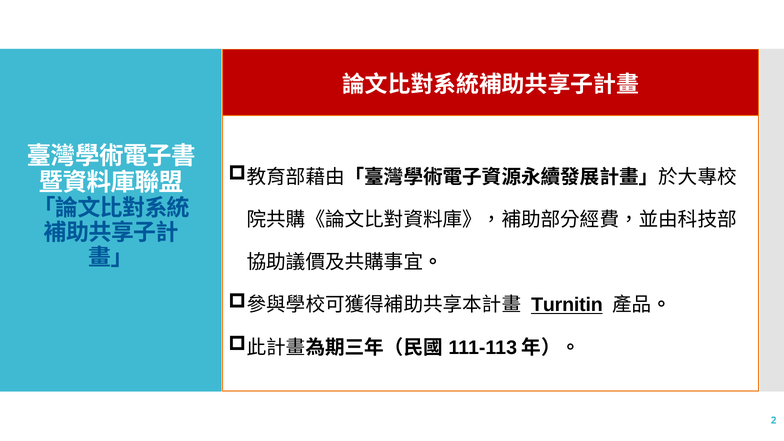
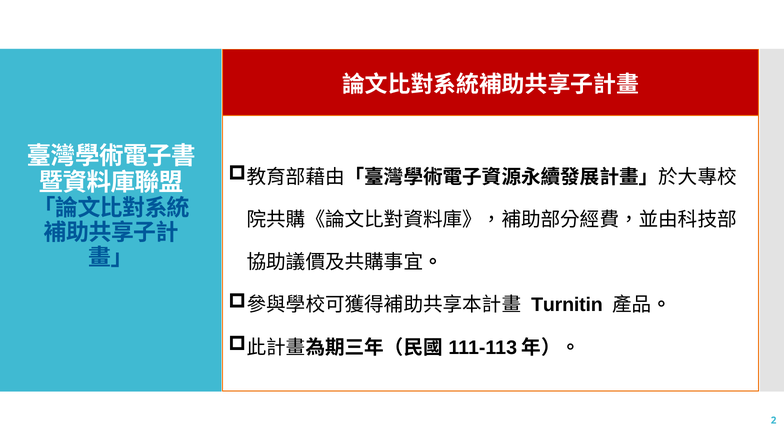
Turnitin underline: present -> none
